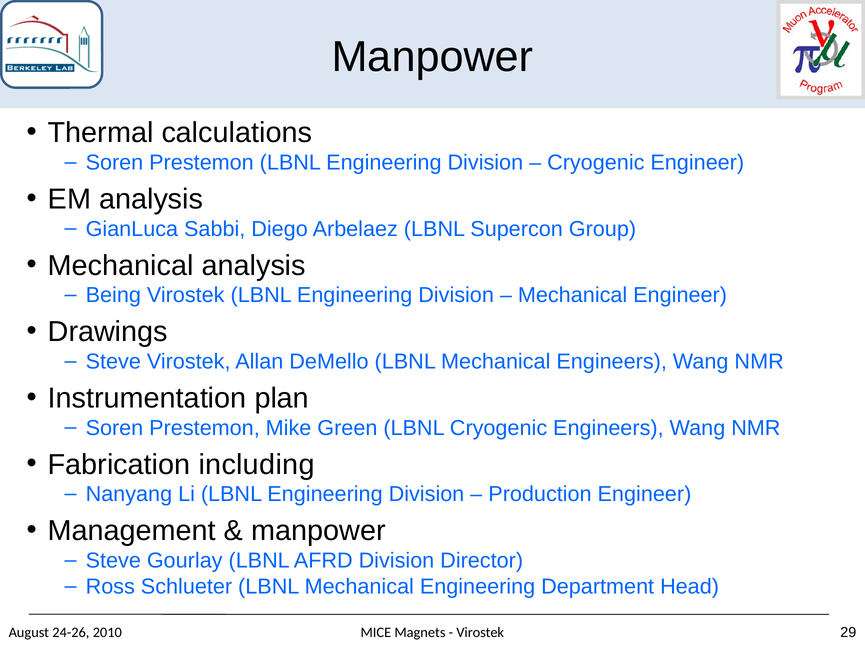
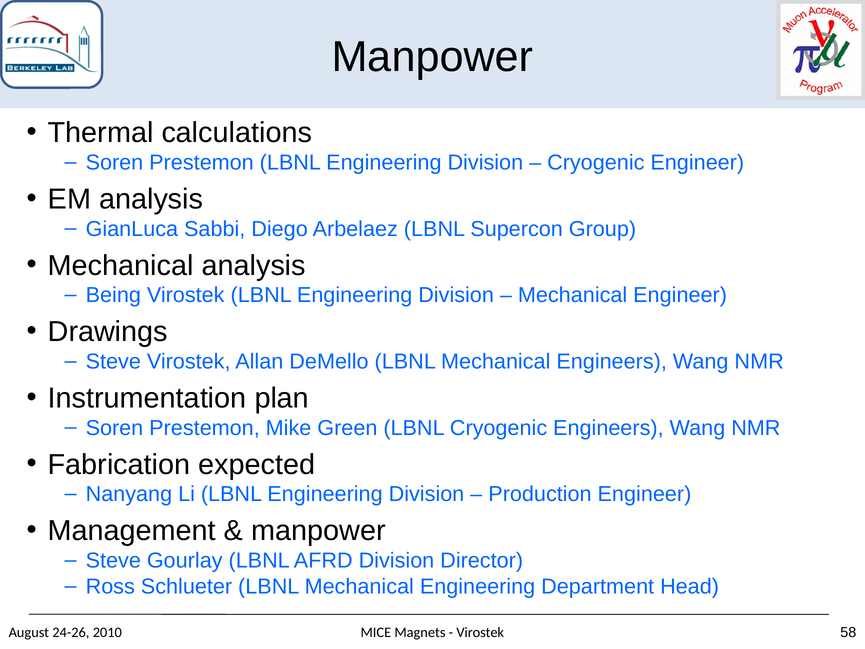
including: including -> expected
29: 29 -> 58
